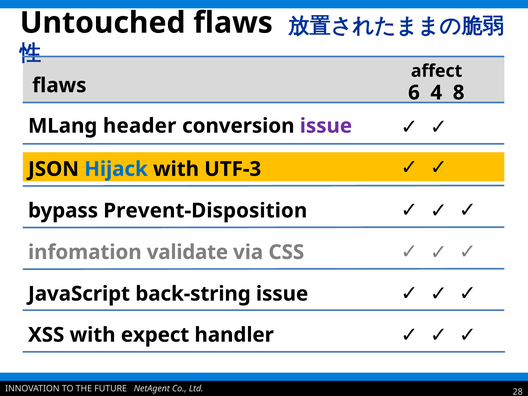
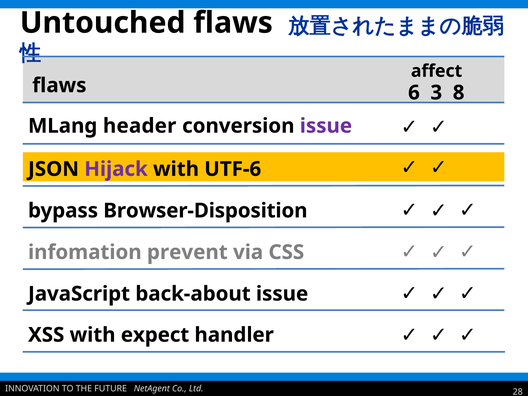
4: 4 -> 3
Hijack colour: blue -> purple
UTF-3: UTF-3 -> UTF-6
Prevent-Disposition: Prevent-Disposition -> Browser-Disposition
validate: validate -> prevent
back-string: back-string -> back-about
